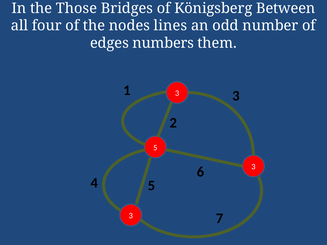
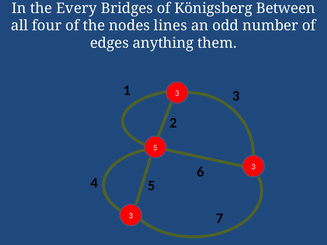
Those: Those -> Every
numbers: numbers -> anything
